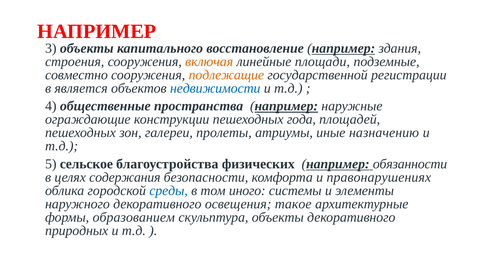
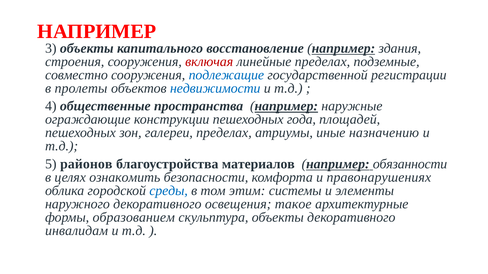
включая colour: orange -> red
линейные площади: площади -> пределах
подлежащие colour: orange -> blue
является: является -> пролеты
галереи пролеты: пролеты -> пределах
сельское: сельское -> районов
физических: физических -> материалов
содержания: содержания -> ознакомить
иного: иного -> этим
природных: природных -> инвалидам
